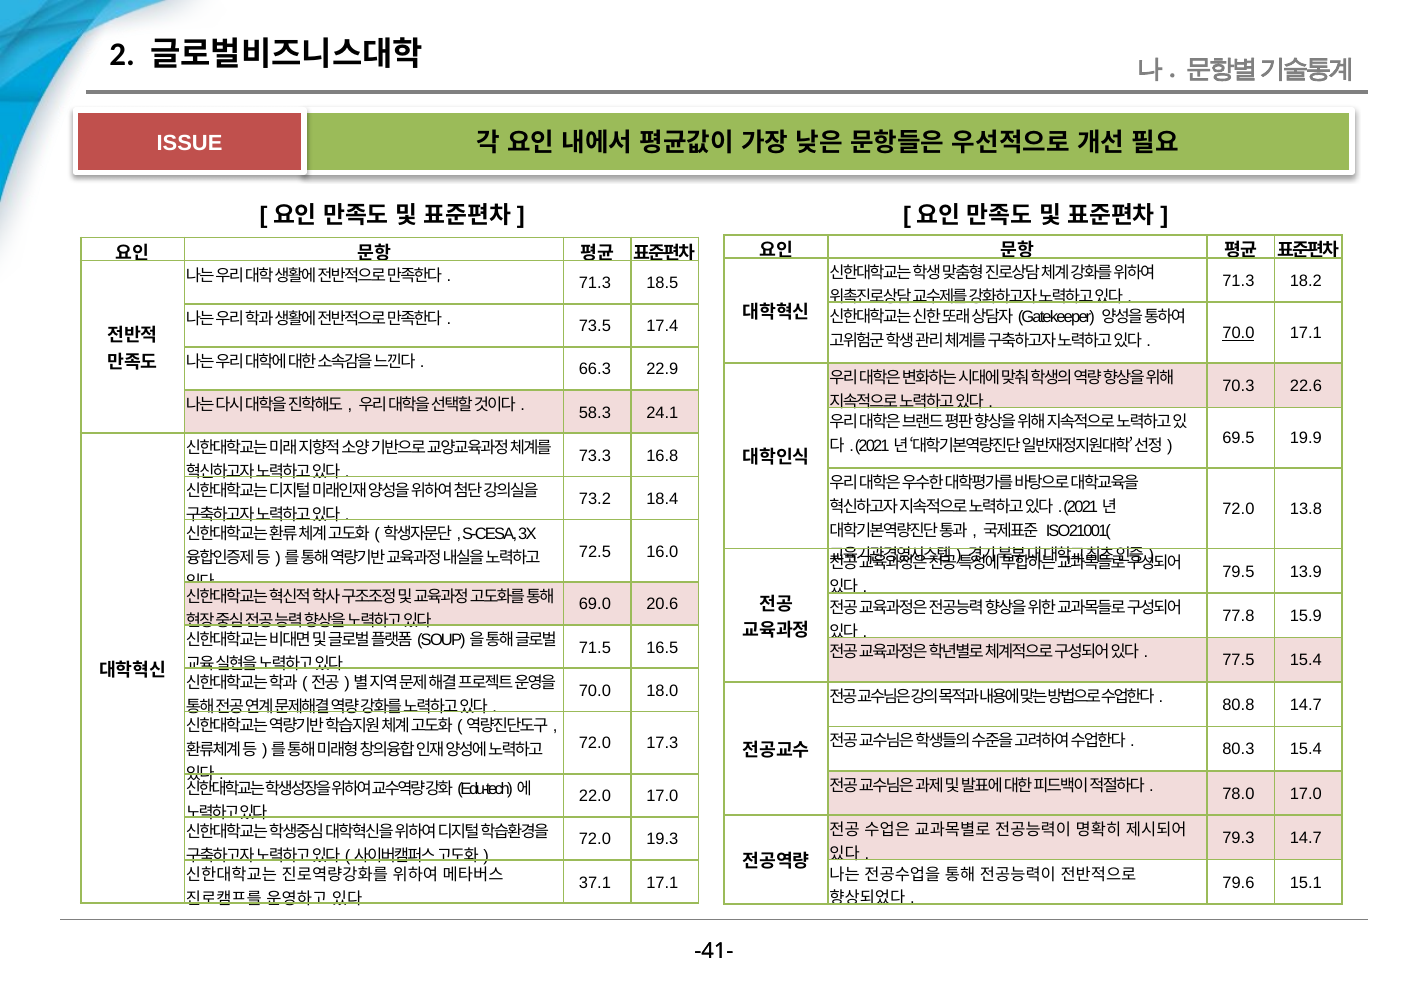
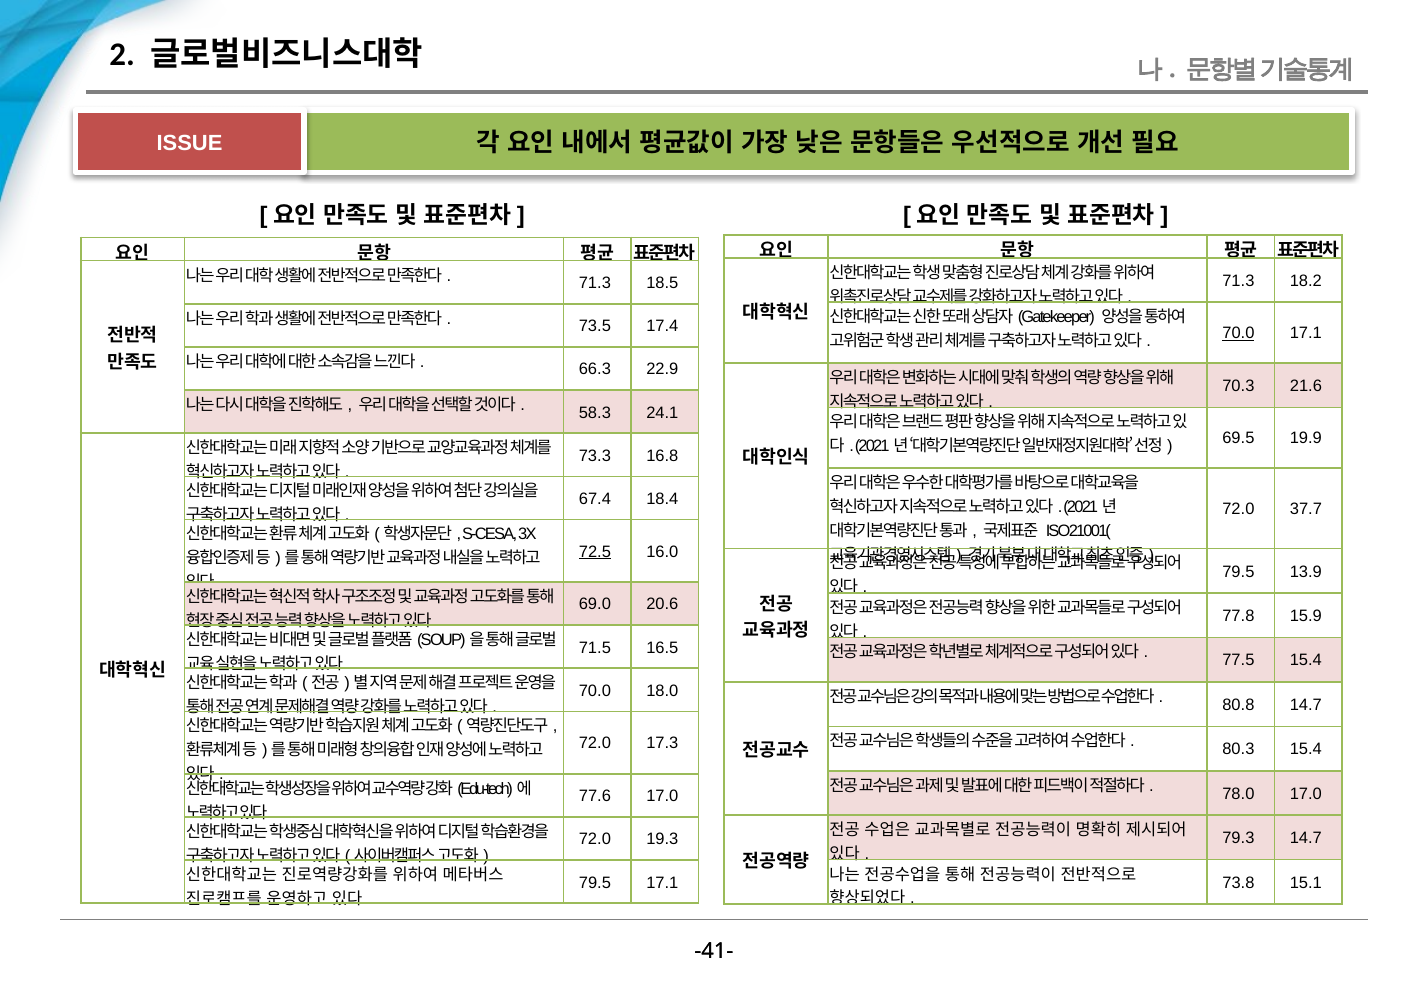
22.6: 22.6 -> 21.6
73.2: 73.2 -> 67.4
13.8: 13.8 -> 37.7
72.5 underline: none -> present
22.0: 22.0 -> 77.6
37.1 at (595, 883): 37.1 -> 79.5
79.6: 79.6 -> 73.8
